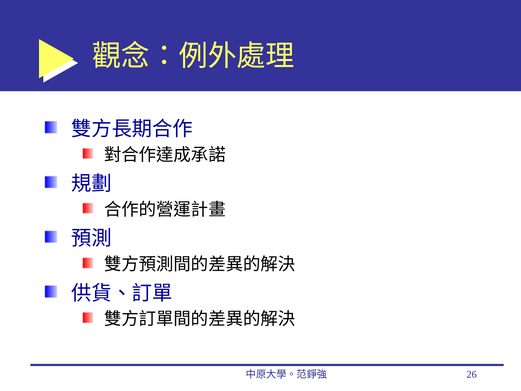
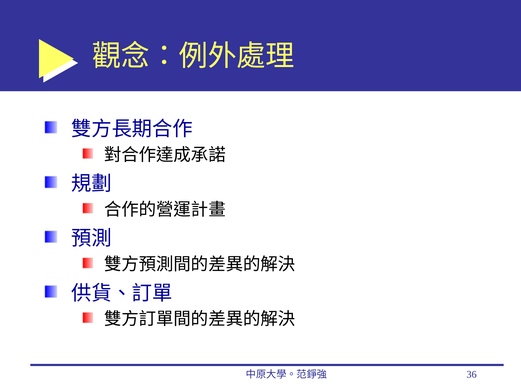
26: 26 -> 36
